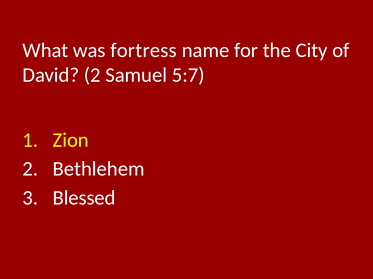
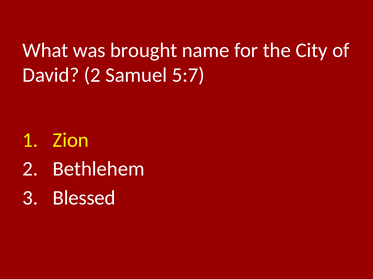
fortress: fortress -> brought
